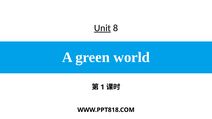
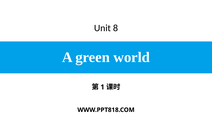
Unit underline: present -> none
